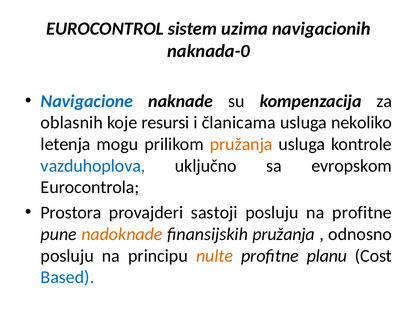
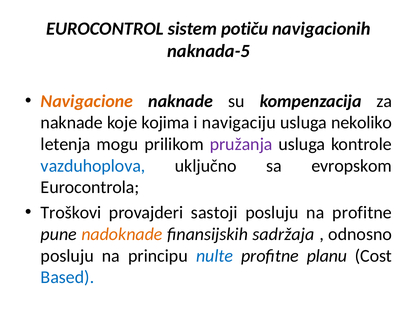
uzima: uzima -> potiču
naknada-0: naknada-0 -> naknada-5
Navigacione colour: blue -> orange
oblasnih at (72, 123): oblasnih -> naknade
resursi: resursi -> kojima
članicama: članicama -> navigaciju
pružanja at (241, 144) colour: orange -> purple
Prostora: Prostora -> Troškovi
finansijskih pružanja: pružanja -> sadržaja
nulte colour: orange -> blue
